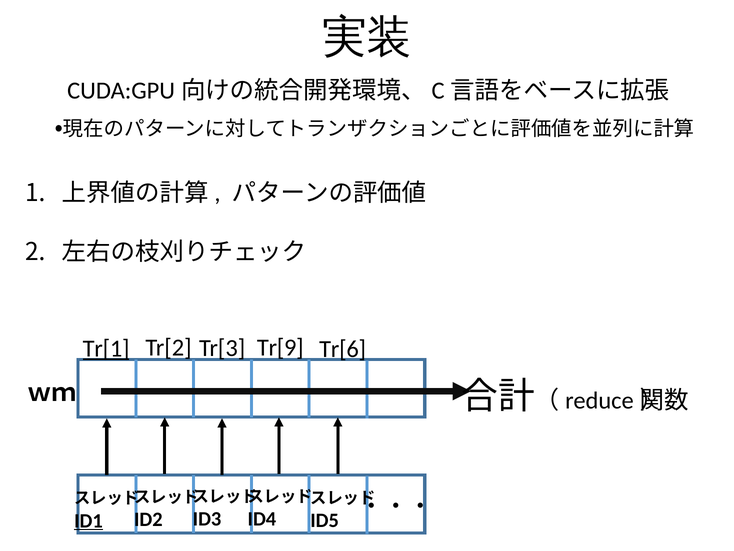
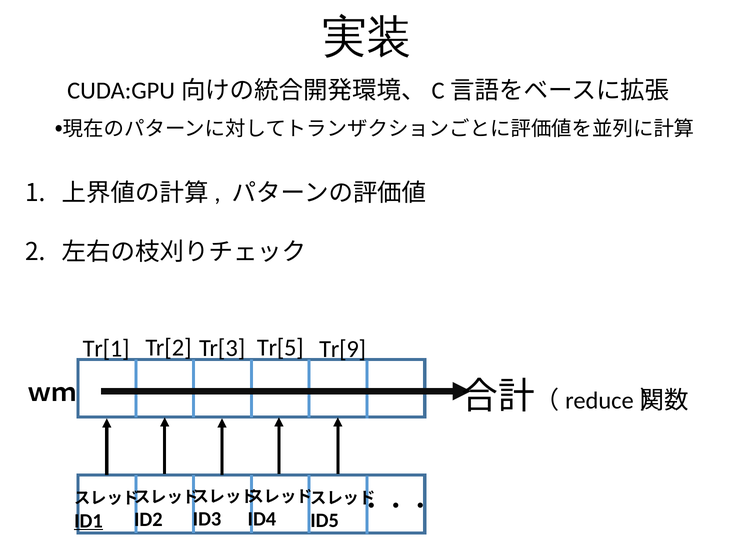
Tr[6: Tr[6 -> Tr[9
Tr[1 underline: present -> none
Tr[9: Tr[9 -> Tr[5
